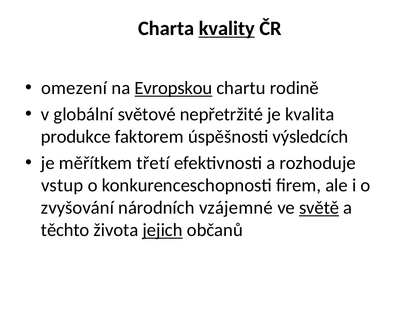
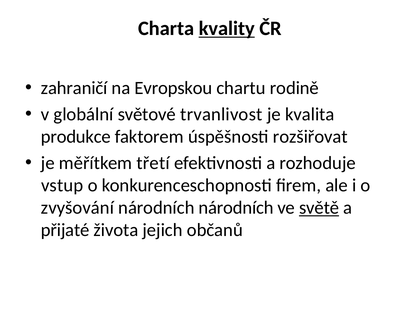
omezení: omezení -> zahraničí
Evropskou underline: present -> none
nepřetržité: nepřetržité -> trvanlivost
výsledcích: výsledcích -> rozšiřovat
národních vzájemné: vzájemné -> národních
těchto: těchto -> přijaté
jejich underline: present -> none
